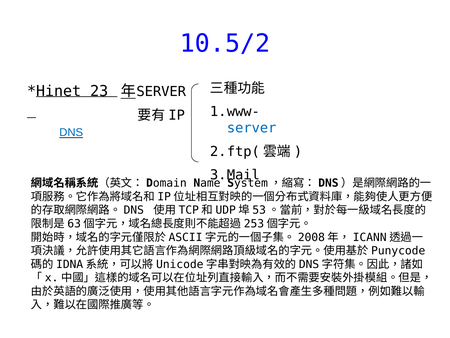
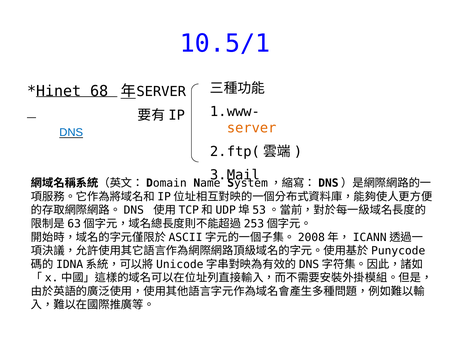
10.5/2: 10.5/2 -> 10.5/1
23: 23 -> 68
server at (252, 128) colour: blue -> orange
